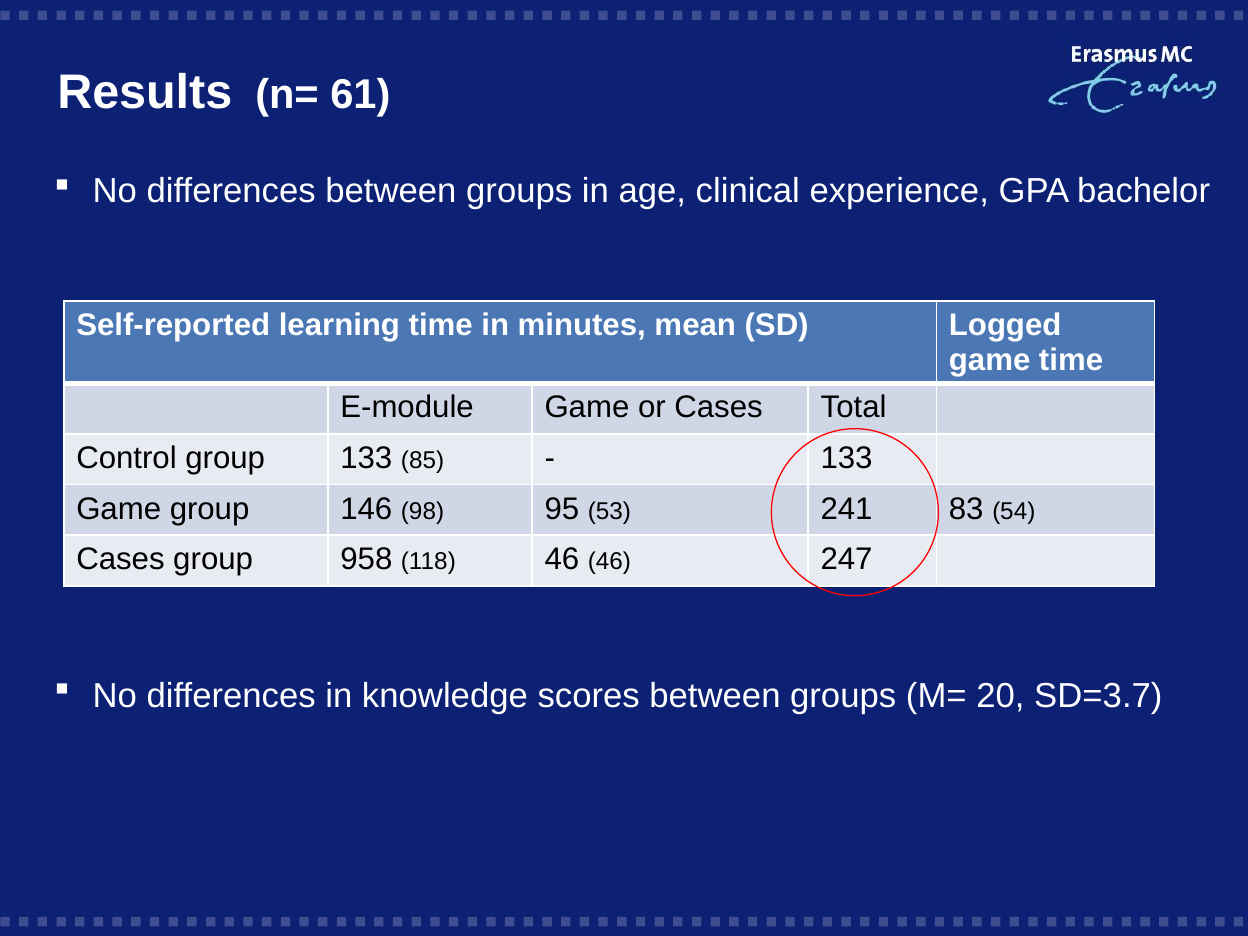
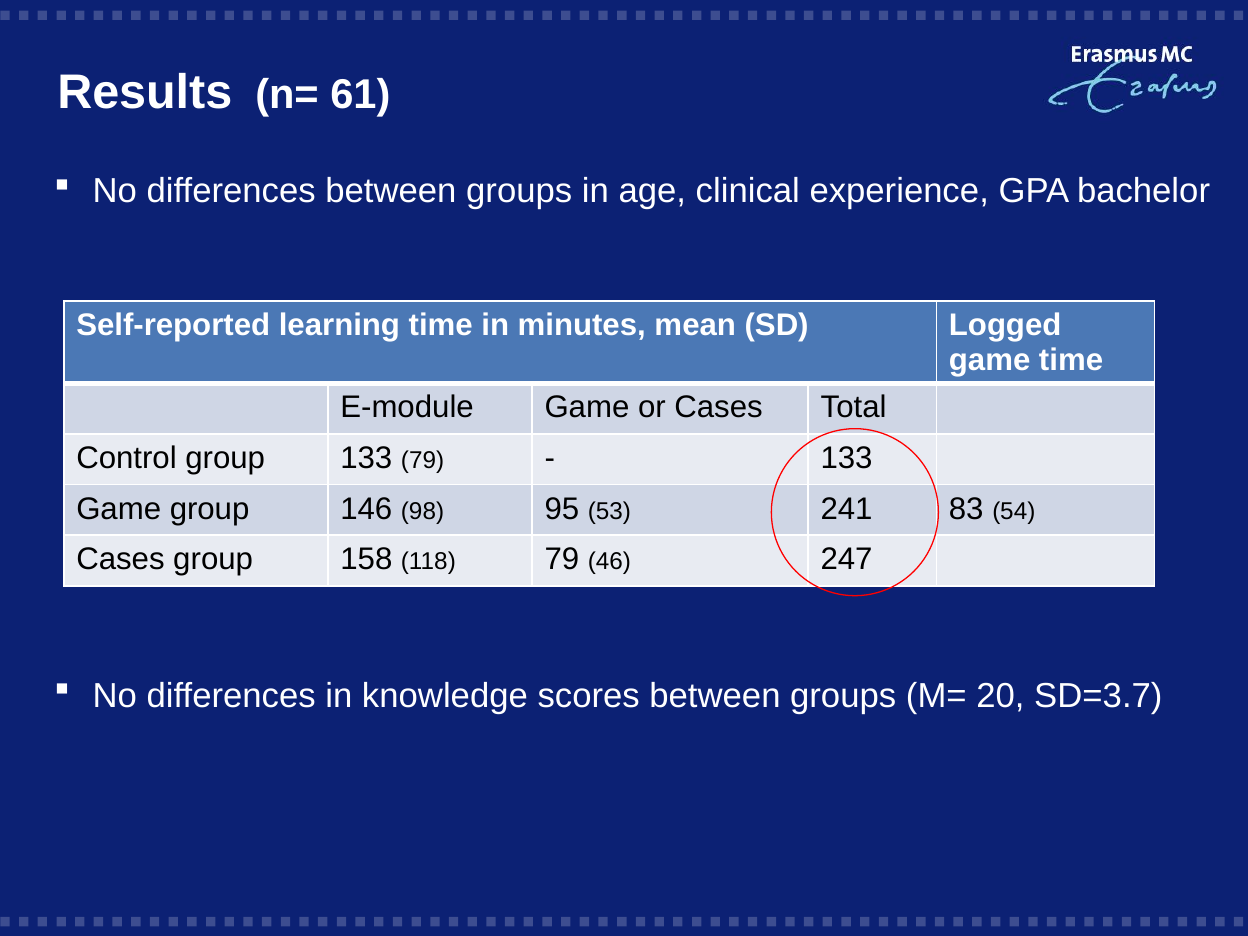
133 85: 85 -> 79
958: 958 -> 158
118 46: 46 -> 79
